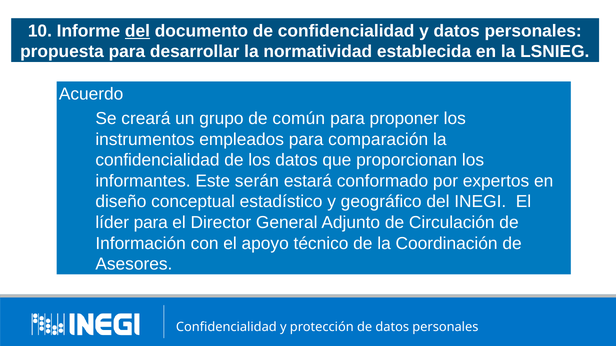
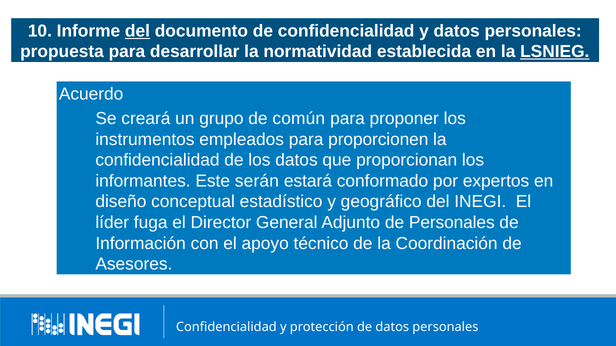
LSNIEG underline: none -> present
comparación: comparación -> proporcionen
líder para: para -> fuga
de Circulación: Circulación -> Personales
